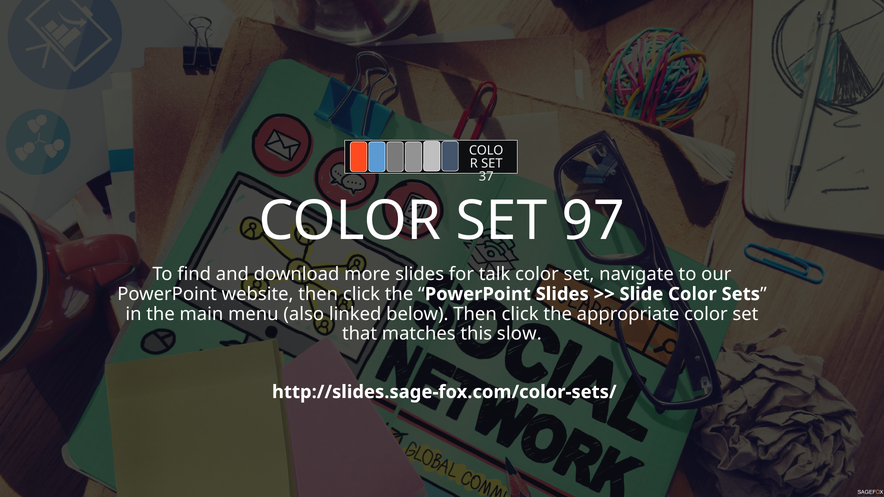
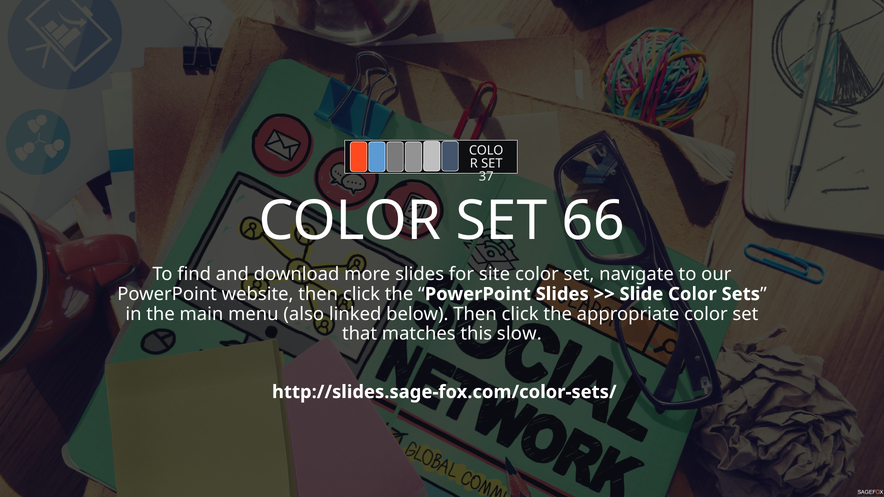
97: 97 -> 66
talk: talk -> site
